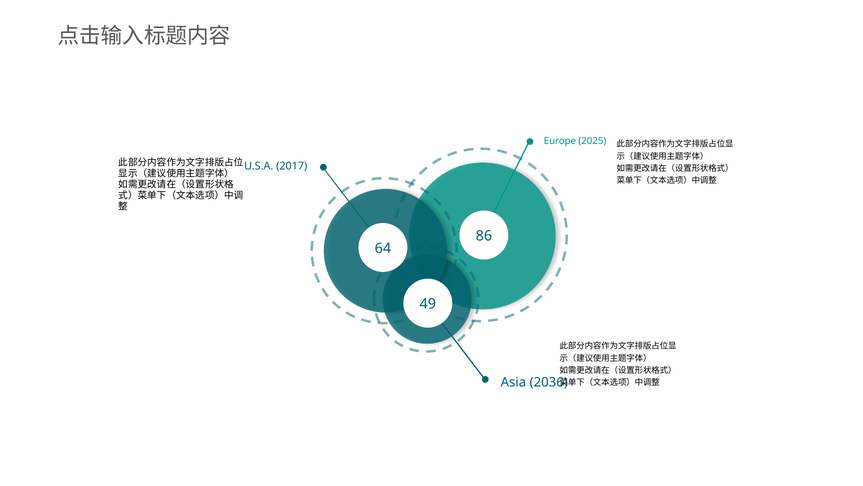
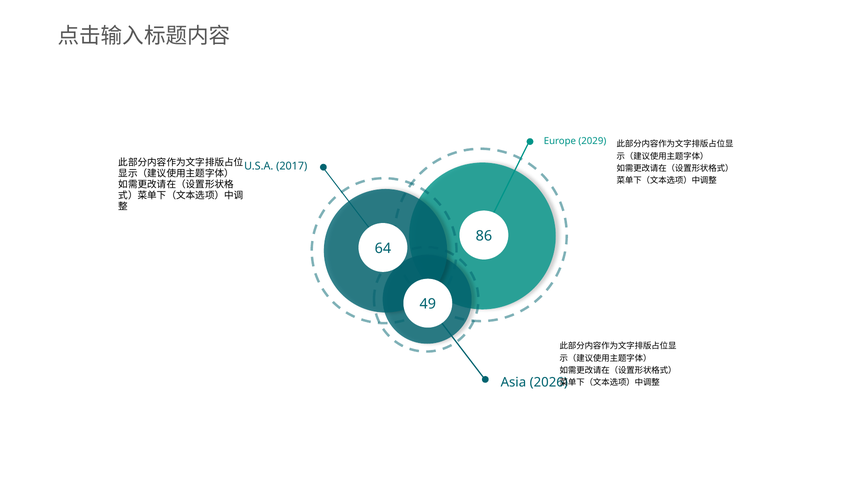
2025: 2025 -> 2029
2036: 2036 -> 2026
